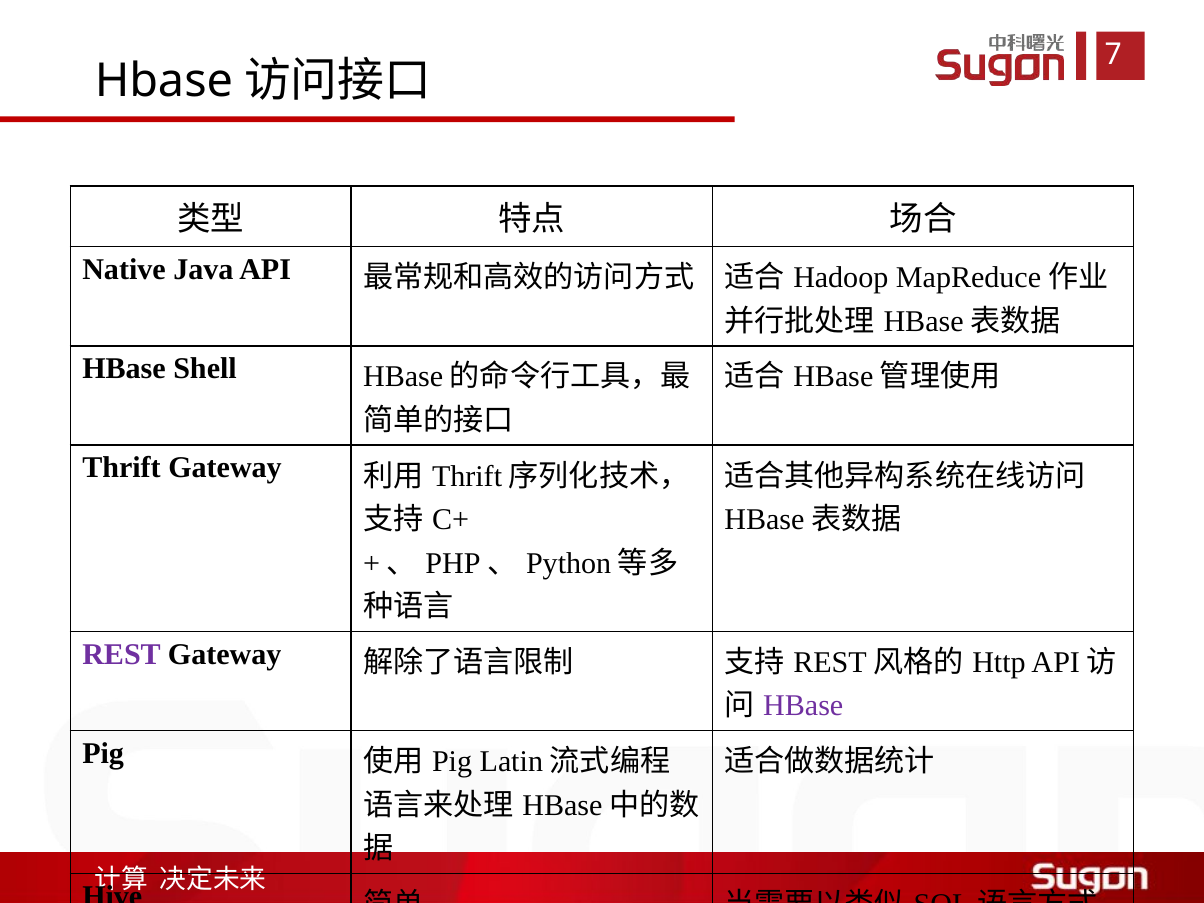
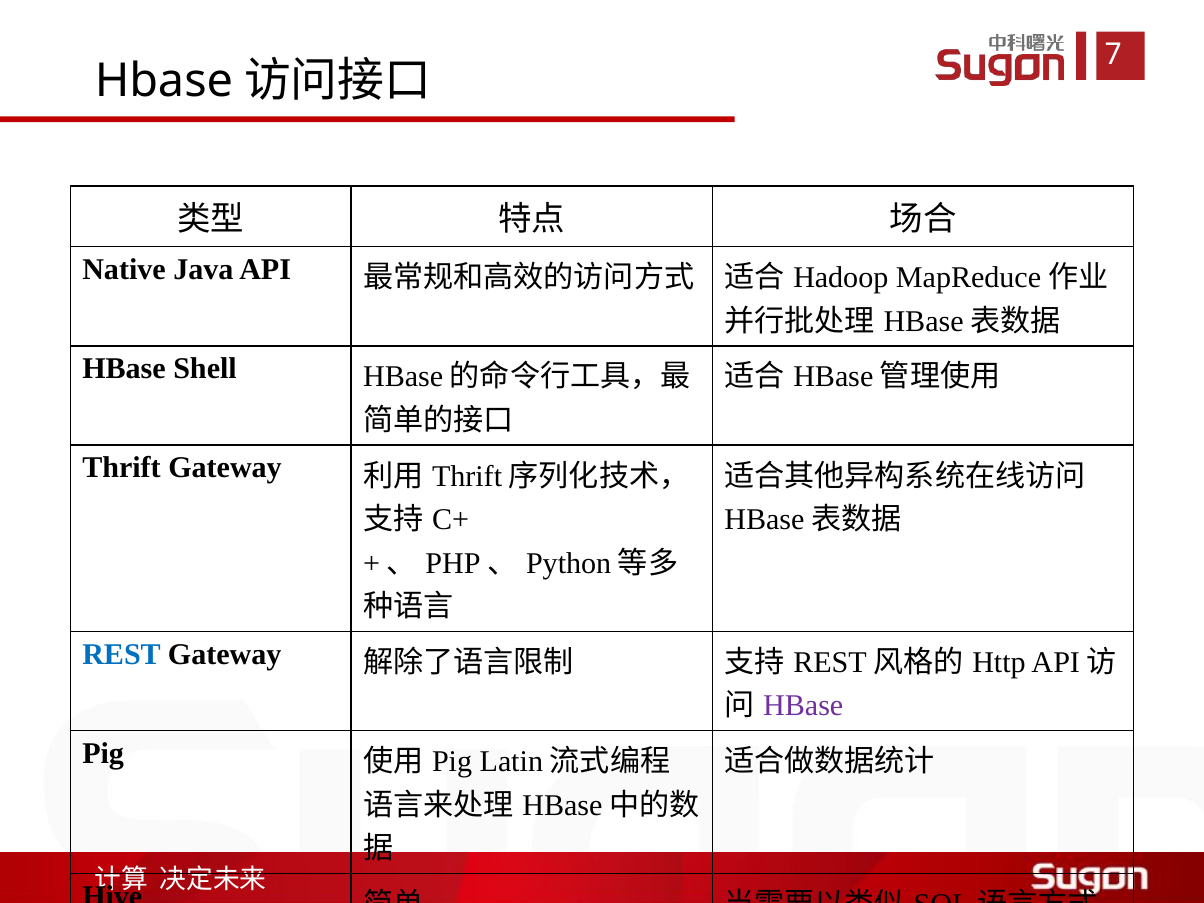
REST colour: purple -> blue
